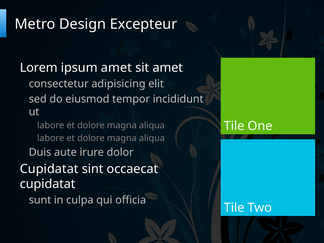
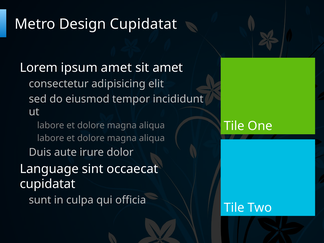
Design Excepteur: Excepteur -> Cupidatat
Cupidatat at (49, 169): Cupidatat -> Language
